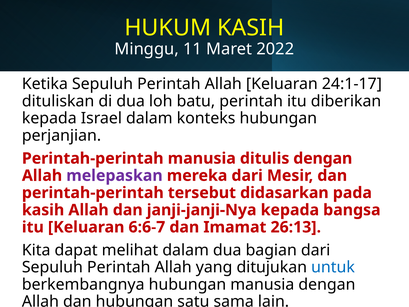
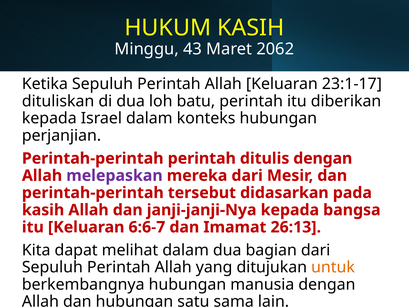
11: 11 -> 43
2022: 2022 -> 2062
24:1-17: 24:1-17 -> 23:1-17
Perintah-perintah manusia: manusia -> perintah
untuk colour: blue -> orange
